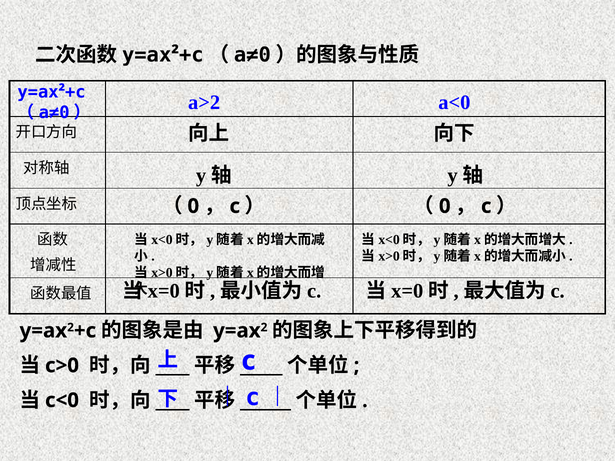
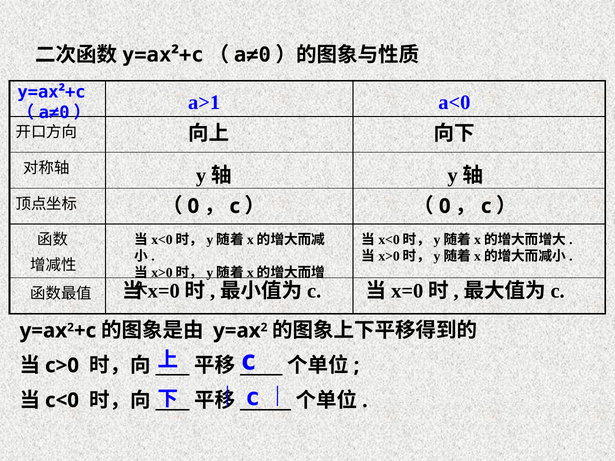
a>2: a>2 -> a>1
